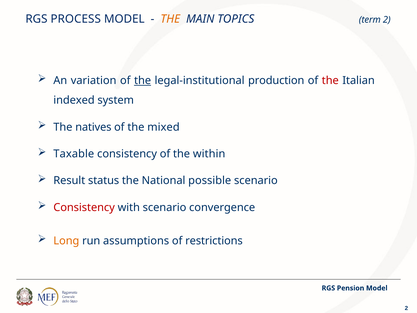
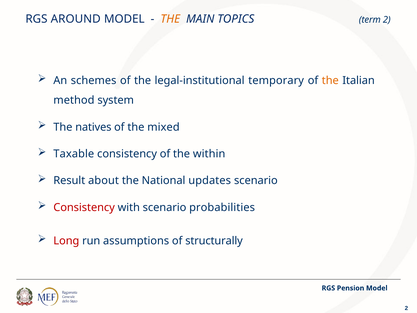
PROCESS: PROCESS -> AROUND
variation: variation -> schemes
the at (143, 80) underline: present -> none
production: production -> temporary
the at (330, 80) colour: red -> orange
indexed: indexed -> method
status: status -> about
possible: possible -> updates
convergence: convergence -> probabilities
Long colour: orange -> red
restrictions: restrictions -> structurally
